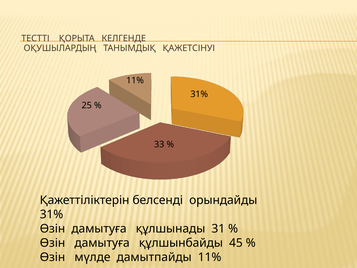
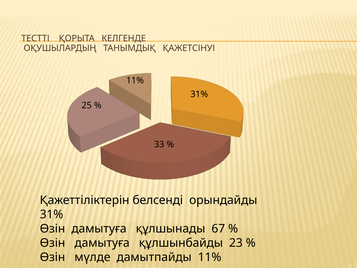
31: 31 -> 67
45: 45 -> 23
